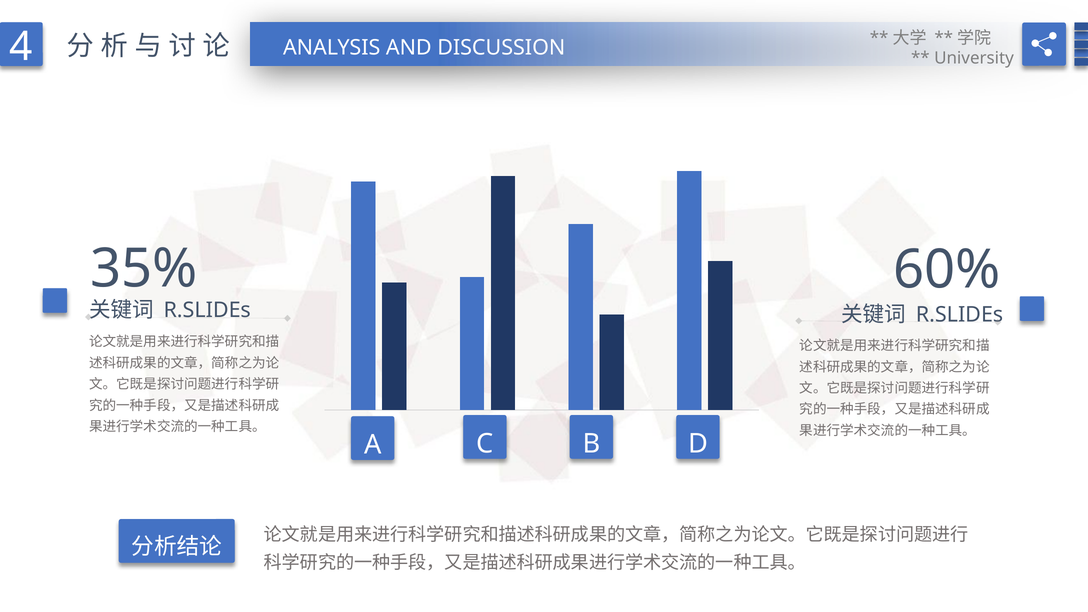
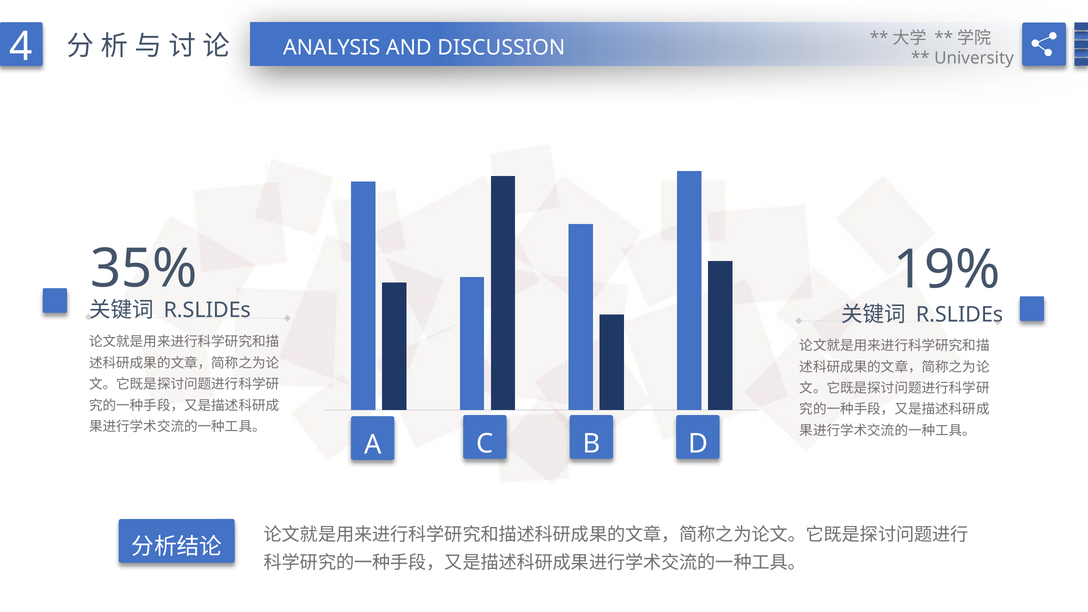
60%: 60% -> 19%
